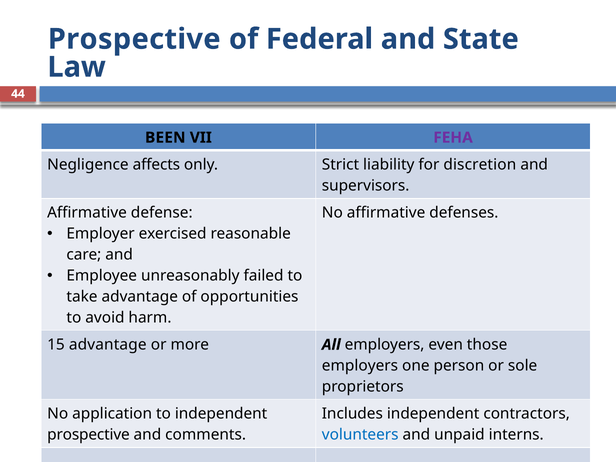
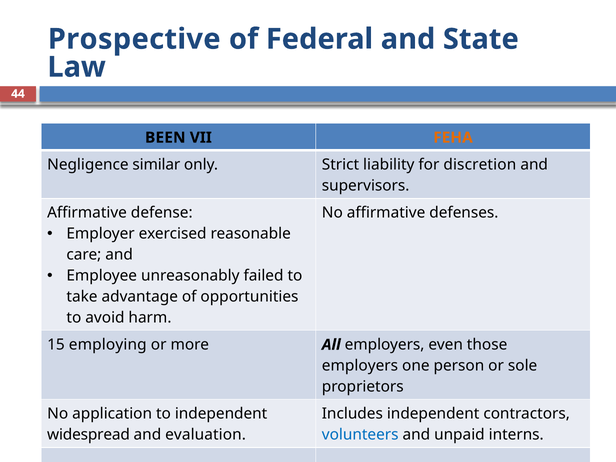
FEHA colour: purple -> orange
affects: affects -> similar
15 advantage: advantage -> employing
prospective at (88, 435): prospective -> widespread
comments: comments -> evaluation
